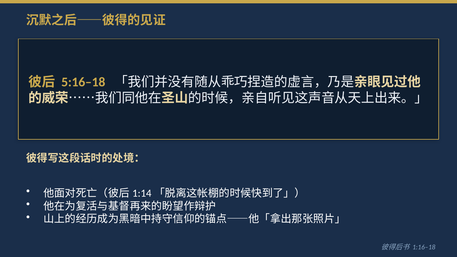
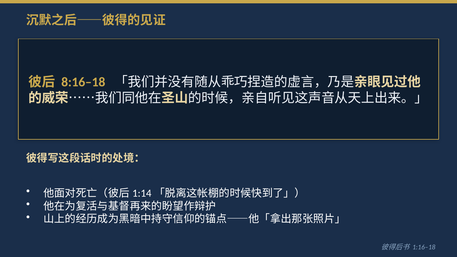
5:16–18: 5:16–18 -> 8:16–18
